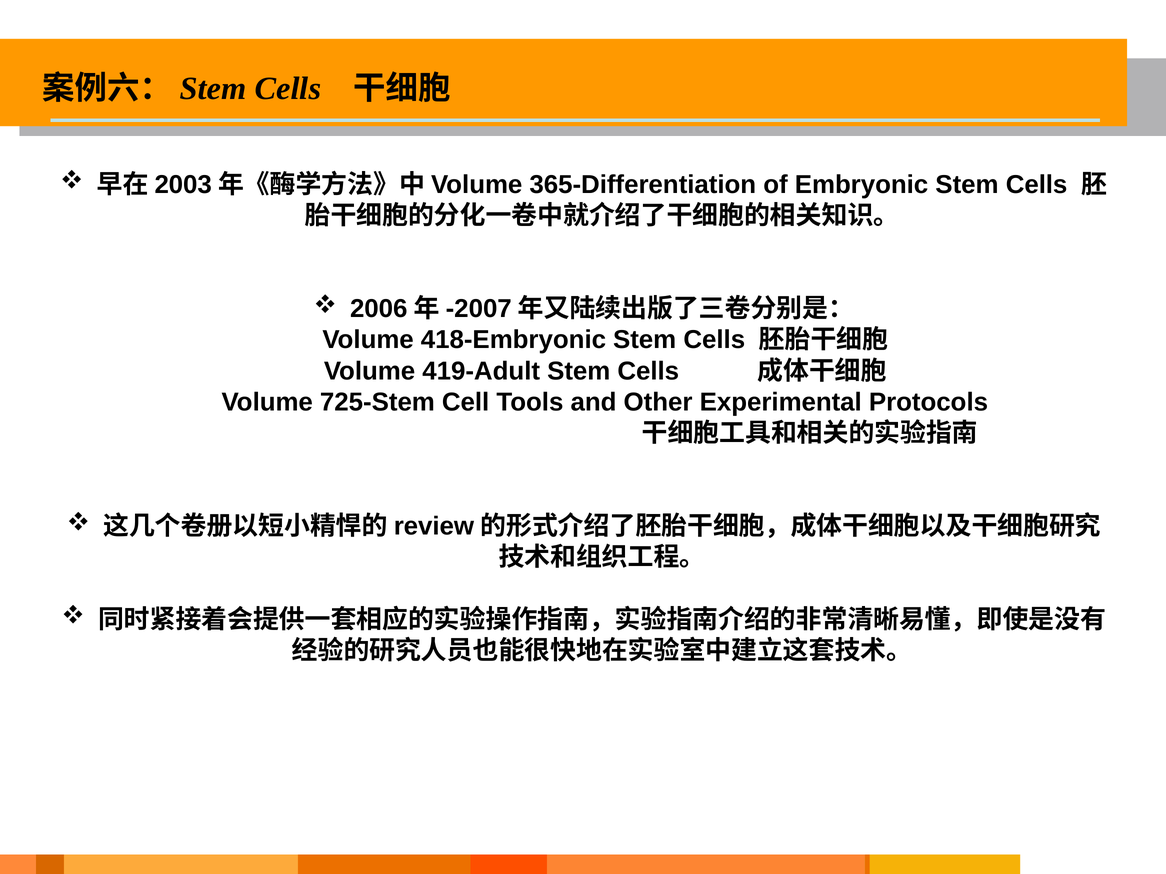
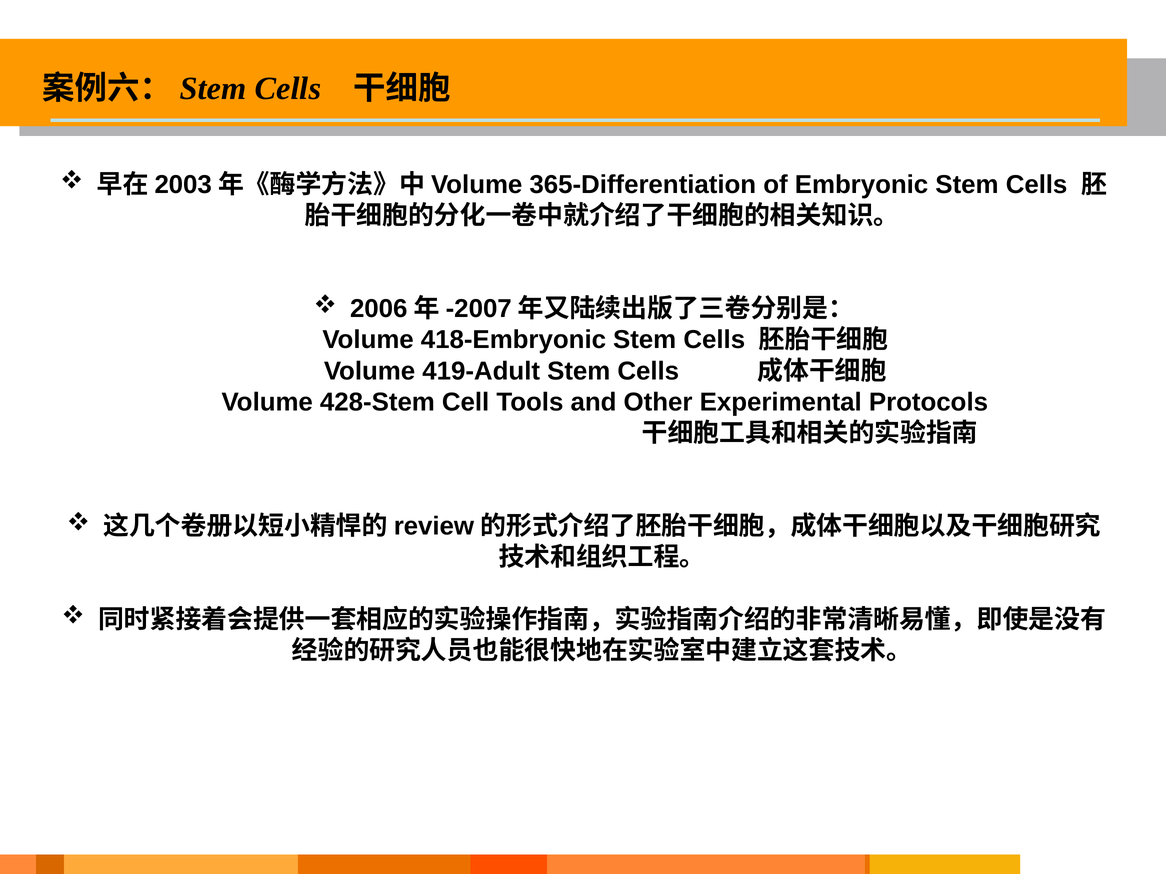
725-Stem: 725-Stem -> 428-Stem
